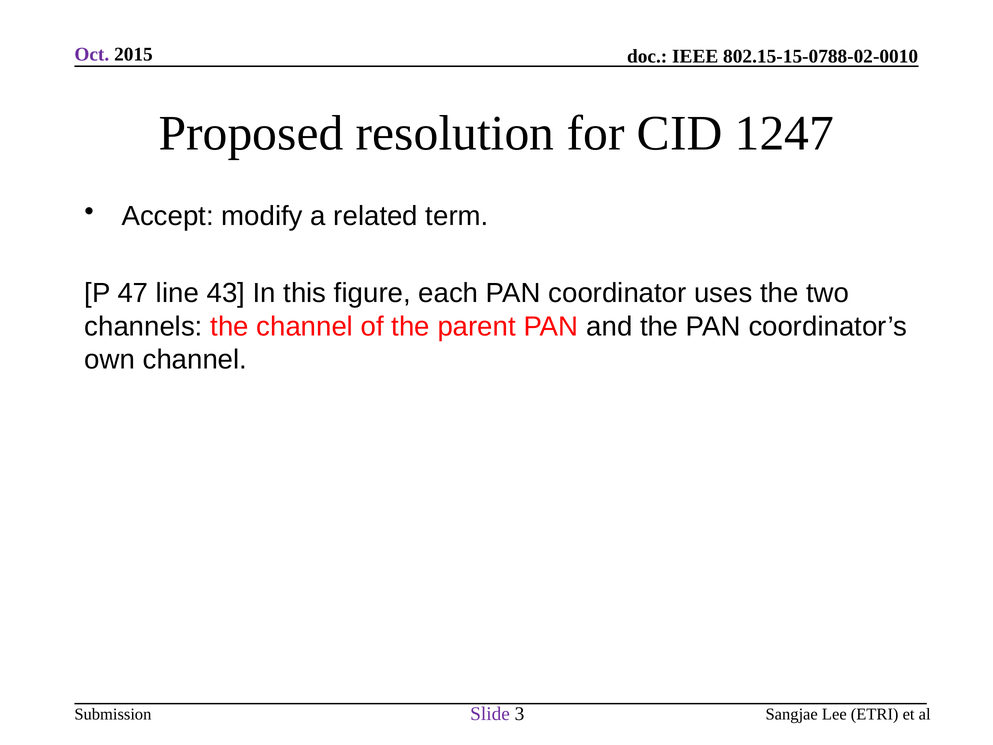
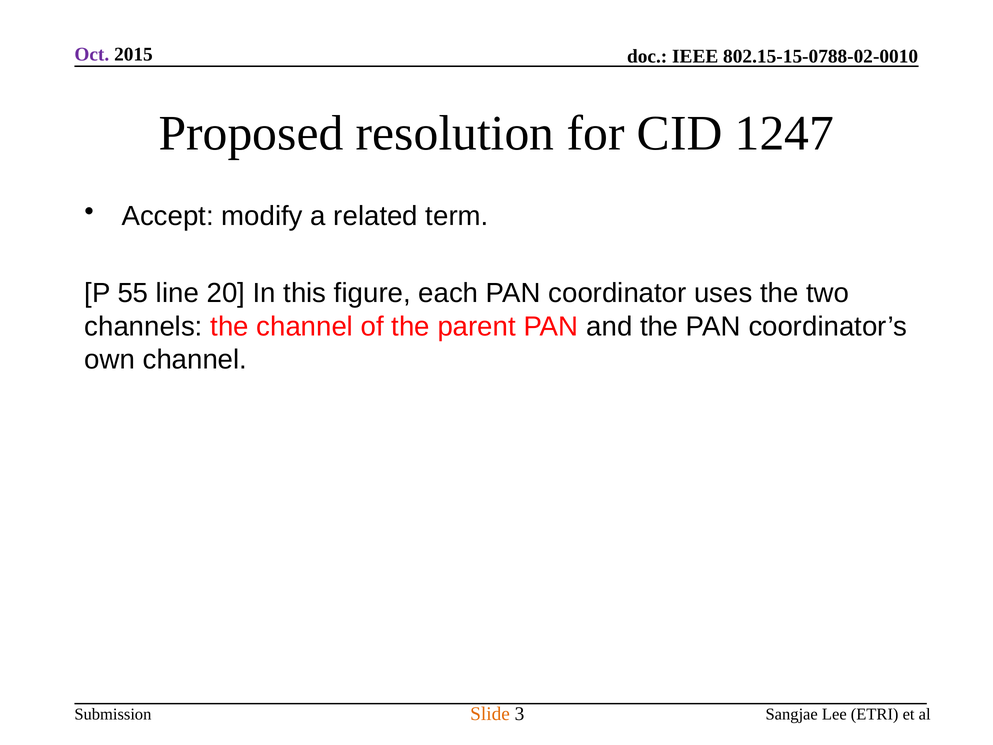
47: 47 -> 55
43: 43 -> 20
Slide colour: purple -> orange
